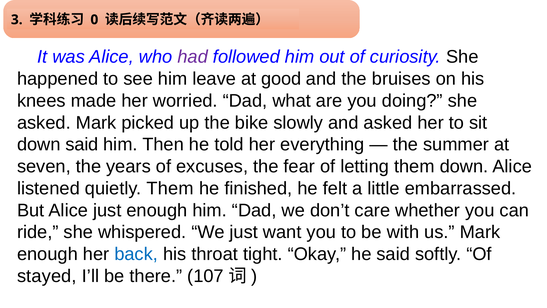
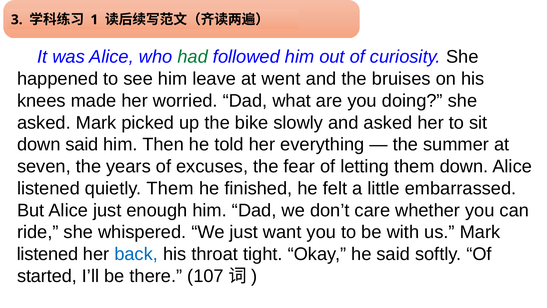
0: 0 -> 1
had colour: purple -> green
good: good -> went
enough at (47, 254): enough -> listened
stayed: stayed -> started
